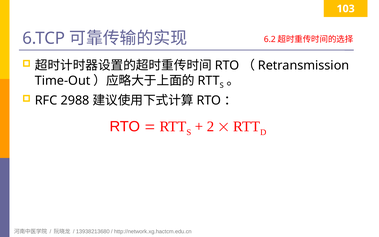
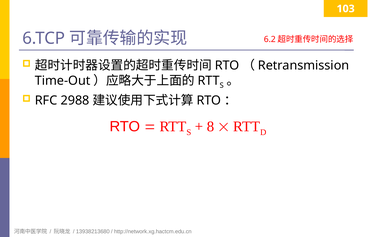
2: 2 -> 8
